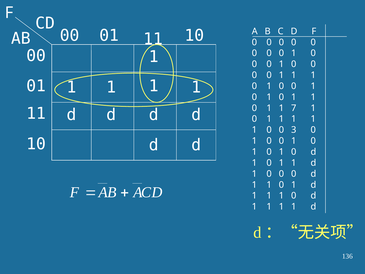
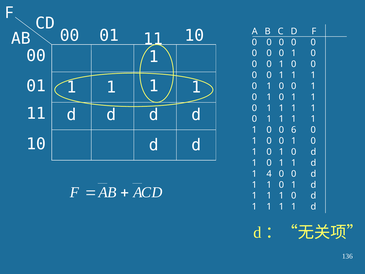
7 at (294, 108): 7 -> 1
3: 3 -> 6
0 at (269, 174): 0 -> 4
